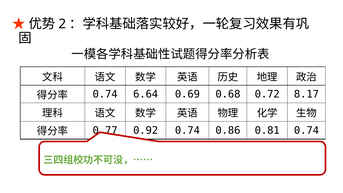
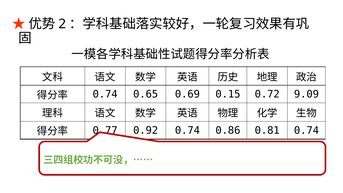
6.64: 6.64 -> 0.65
0.68: 0.68 -> 0.15
8.17: 8.17 -> 9.09
